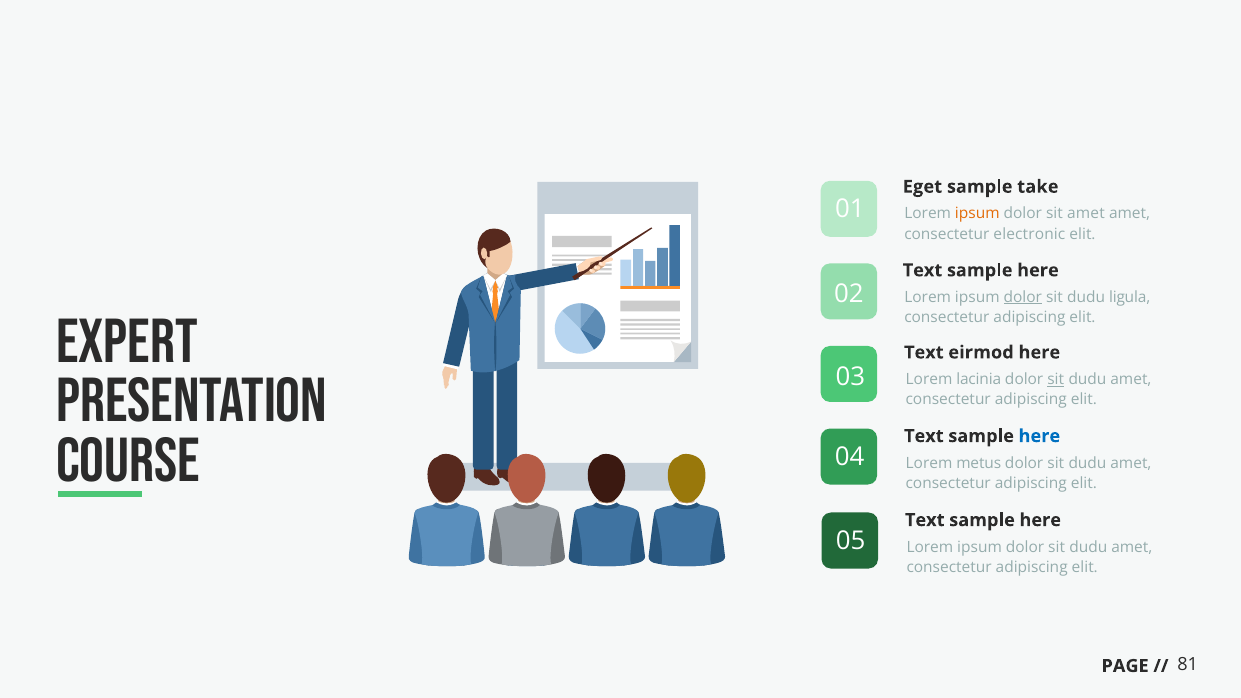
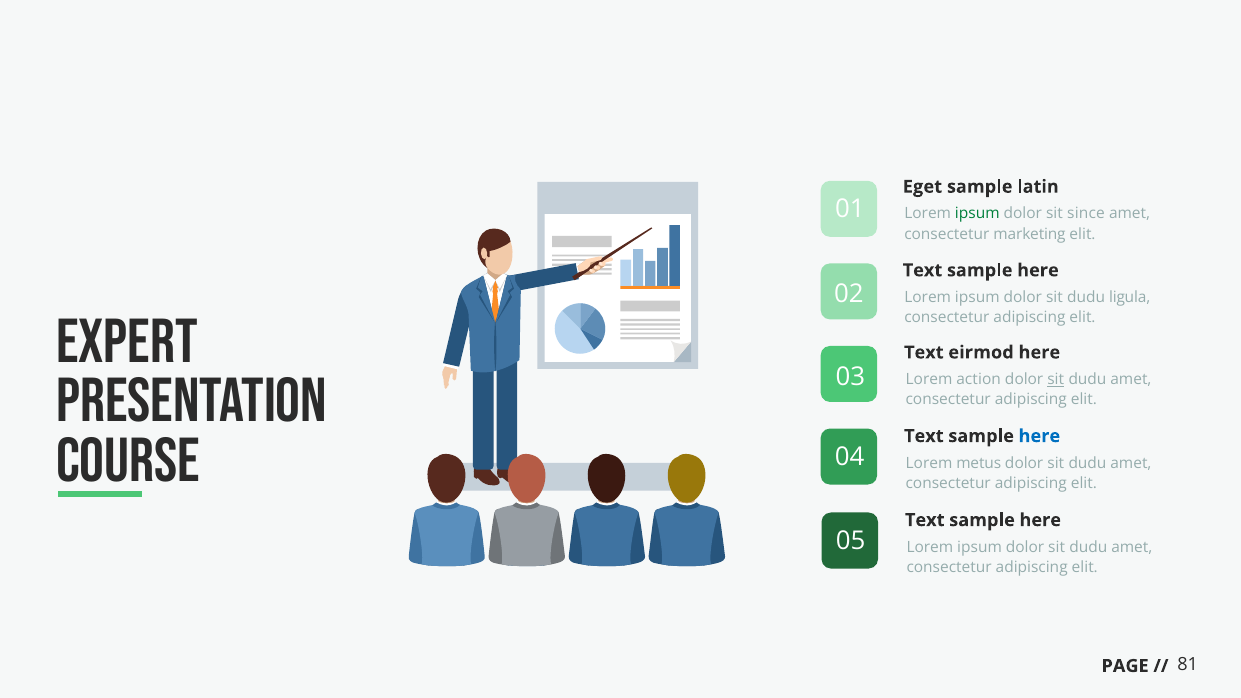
take: take -> latin
ipsum at (977, 214) colour: orange -> green
sit amet: amet -> since
electronic: electronic -> marketing
dolor at (1023, 297) underline: present -> none
lacinia: lacinia -> action
